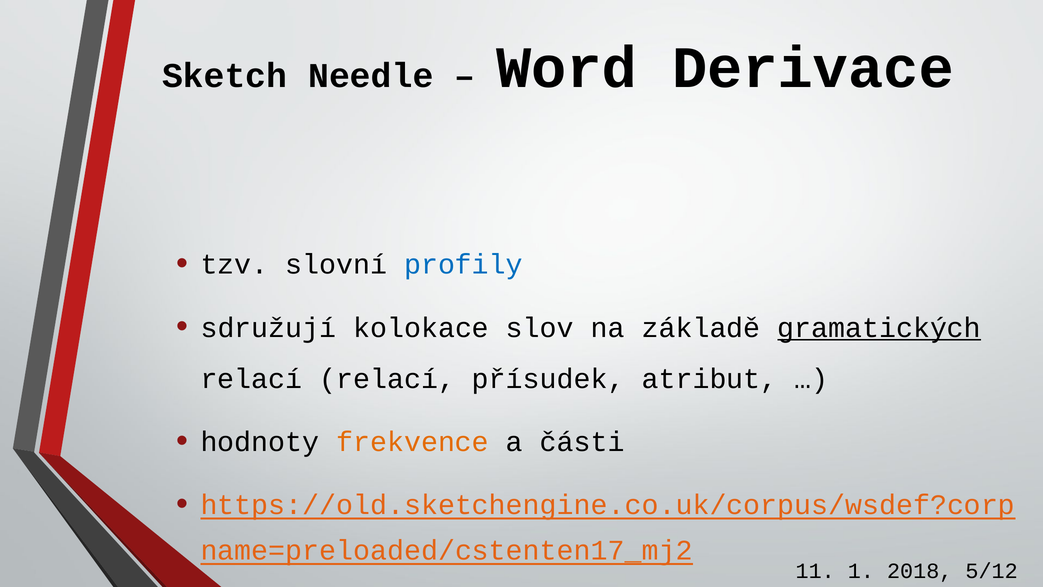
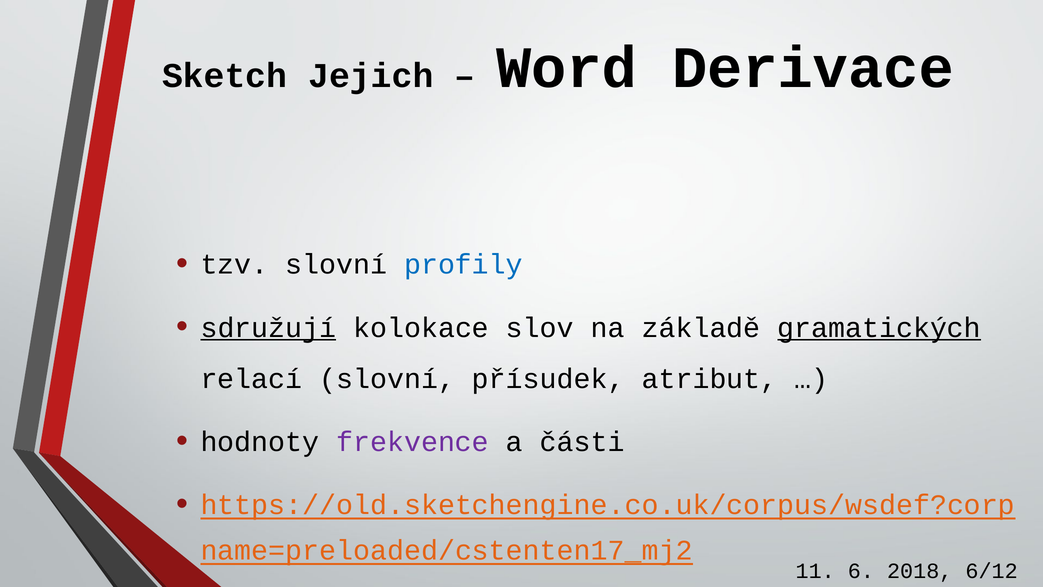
Needle: Needle -> Jejich
sdružují underline: none -> present
relací relací: relací -> slovní
frekvence colour: orange -> purple
1: 1 -> 6
5/12: 5/12 -> 6/12
